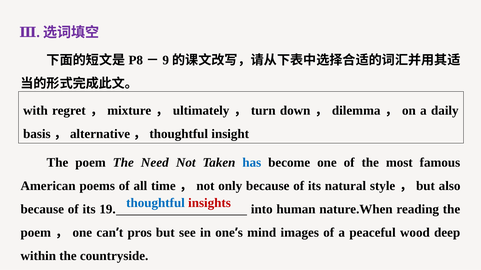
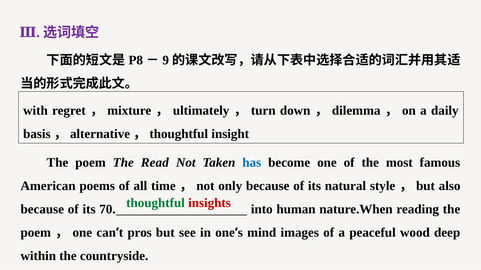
Need: Need -> Read
thoughtful colour: blue -> green
19: 19 -> 70
